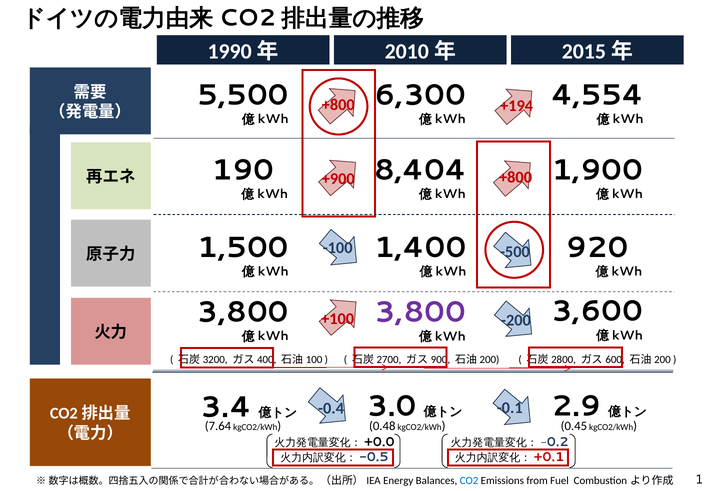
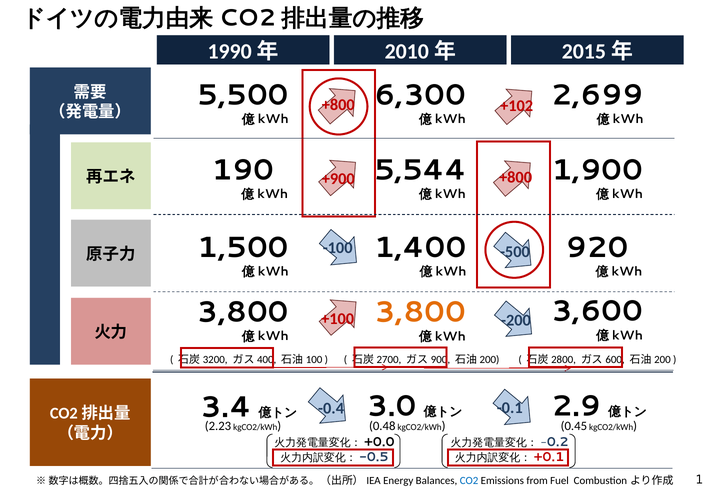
4,554: 4,554 -> 2,699
+194: +194 -> +102
8,404: 8,404 -> 5,544
3,800 at (420, 312) colour: purple -> orange
7.64: 7.64 -> 2.23
